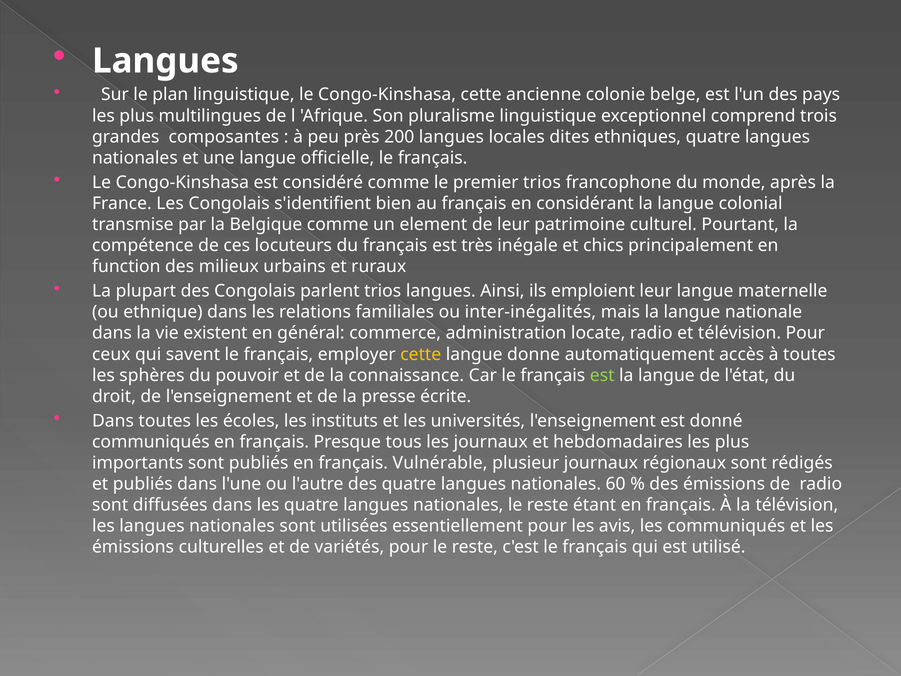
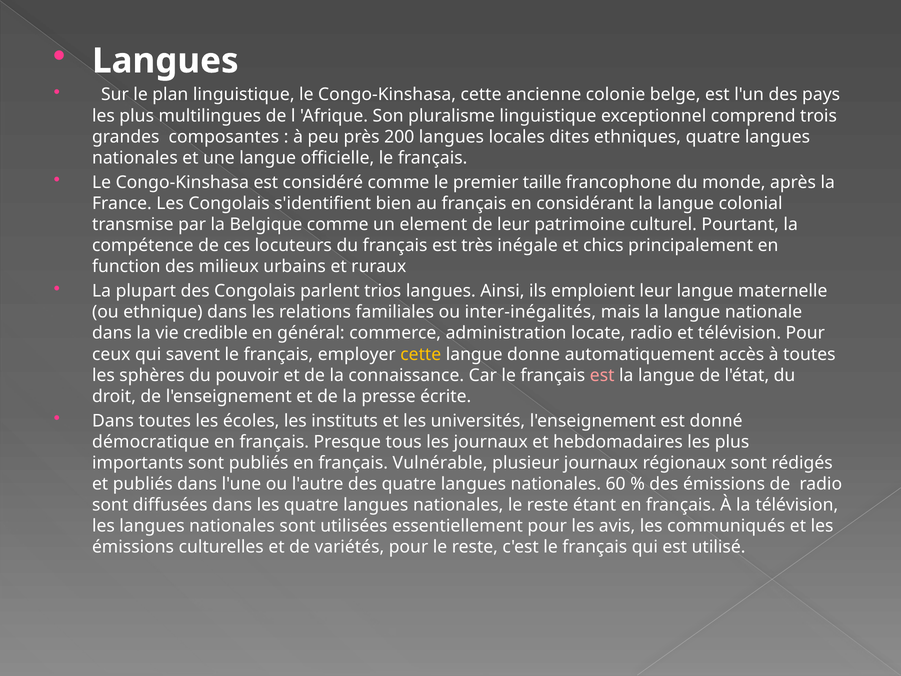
premier trios: trios -> taille
existent: existent -> credible
est at (602, 375) colour: light green -> pink
communiqués at (151, 442): communiqués -> démocratique
